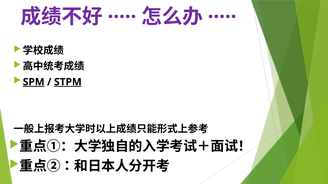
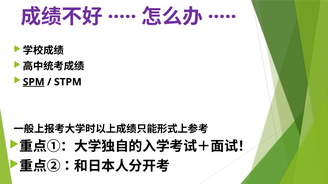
STPM underline: present -> none
